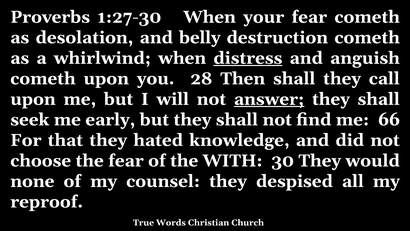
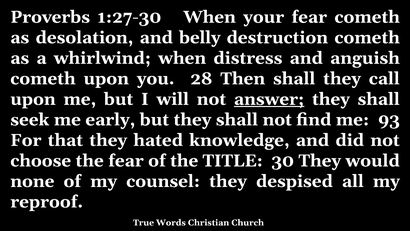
distress underline: present -> none
66: 66 -> 93
WITH: WITH -> TITLE
